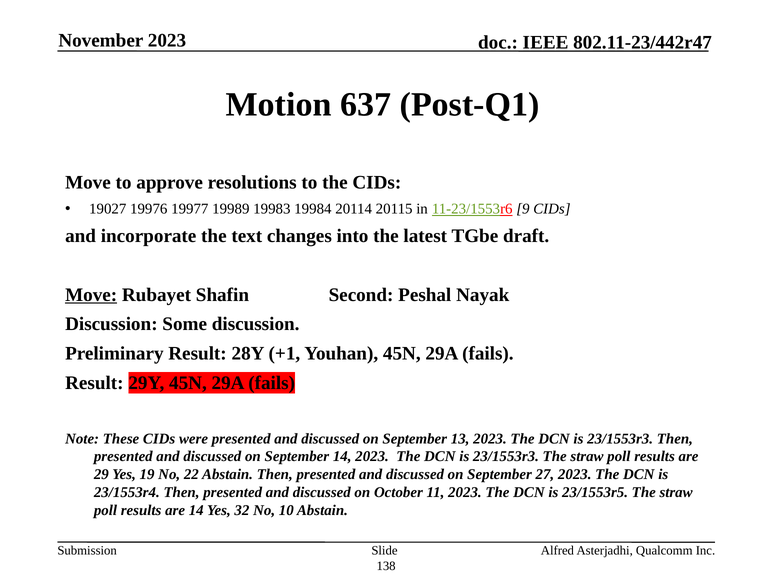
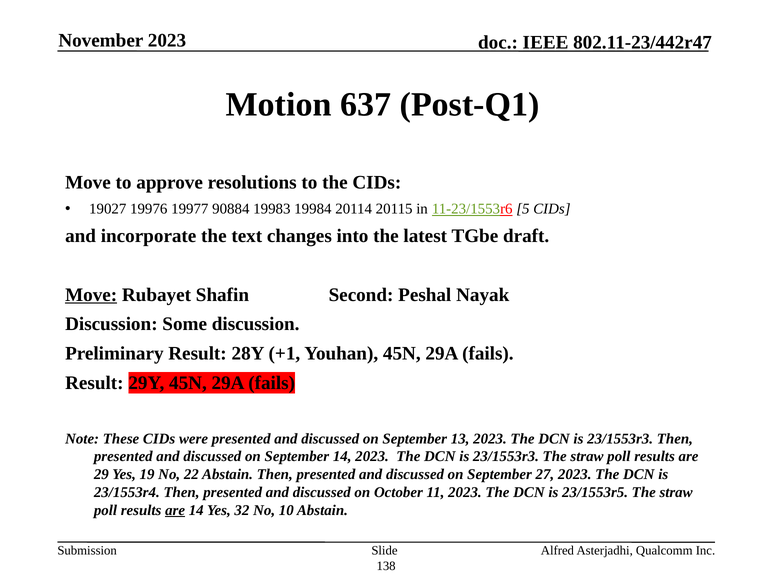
19989: 19989 -> 90884
9: 9 -> 5
are at (175, 511) underline: none -> present
